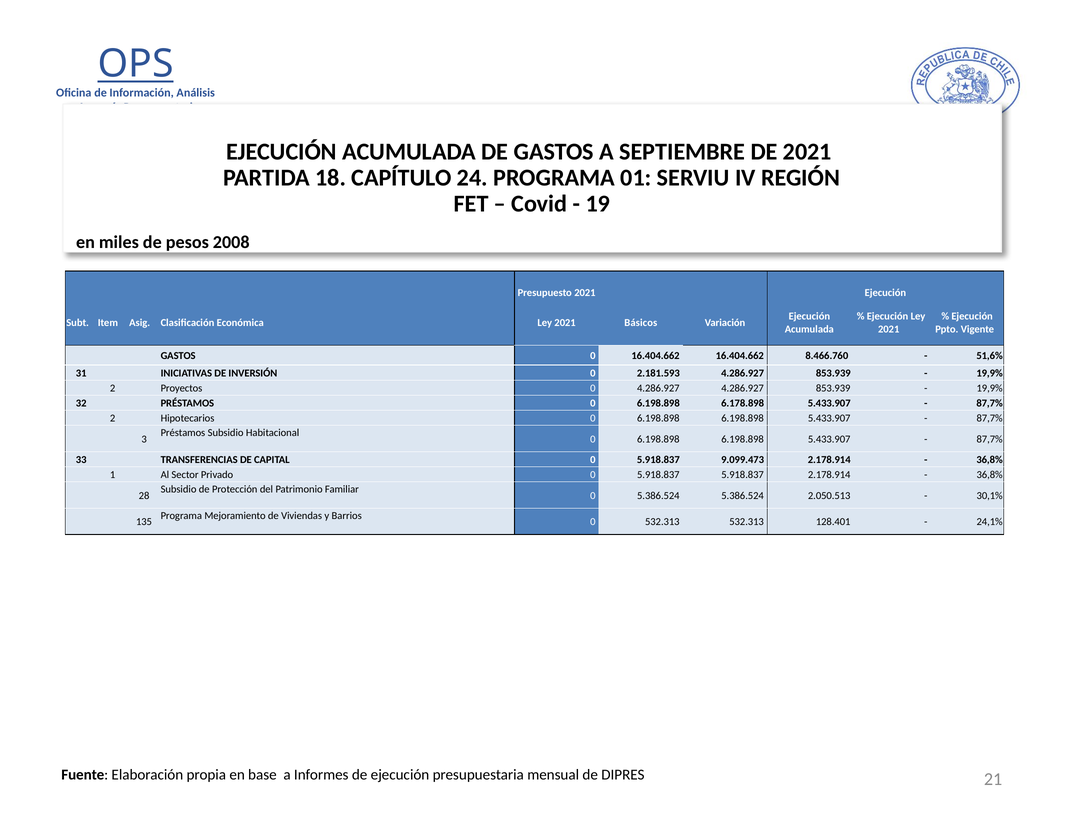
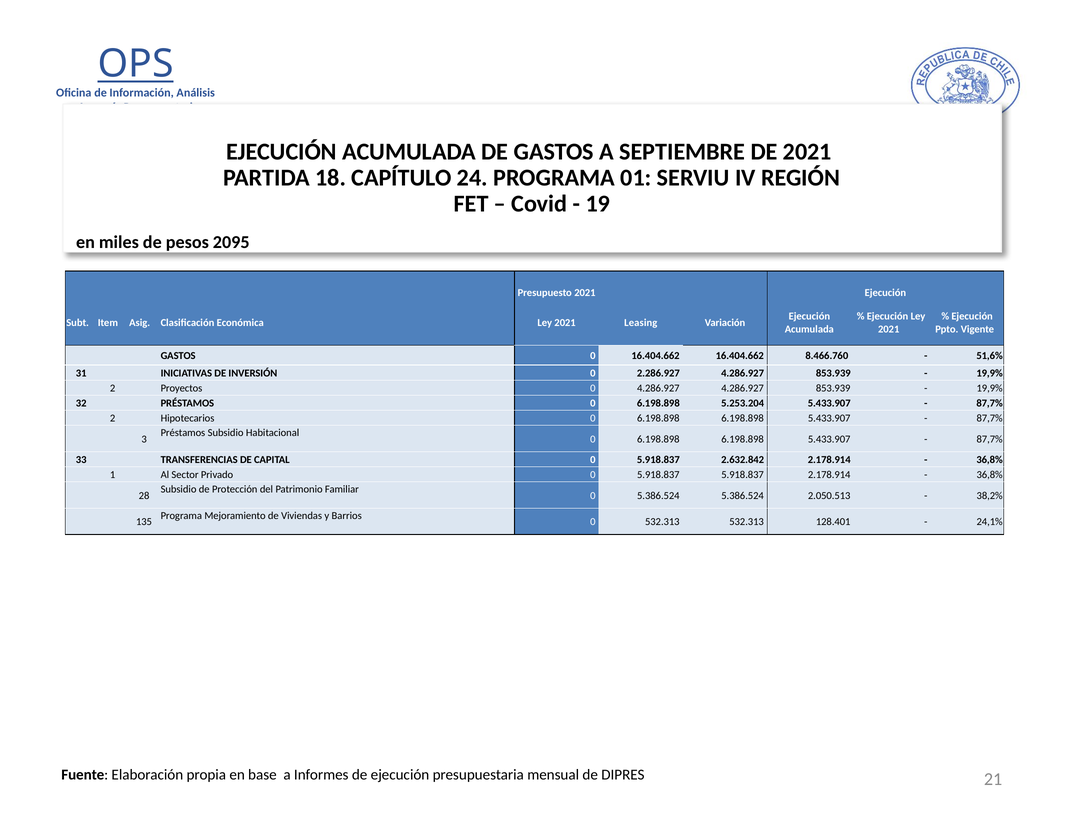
2008: 2008 -> 2095
Básicos: Básicos -> Leasing
2.181.593: 2.181.593 -> 2.286.927
6.178.898: 6.178.898 -> 5.253.204
9.099.473: 9.099.473 -> 2.632.842
30,1%: 30,1% -> 38,2%
